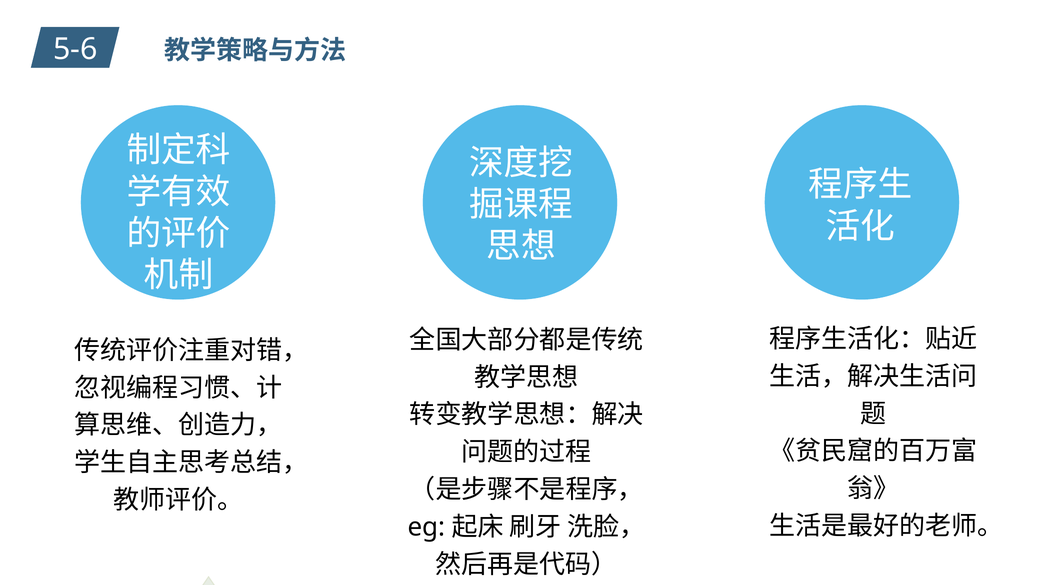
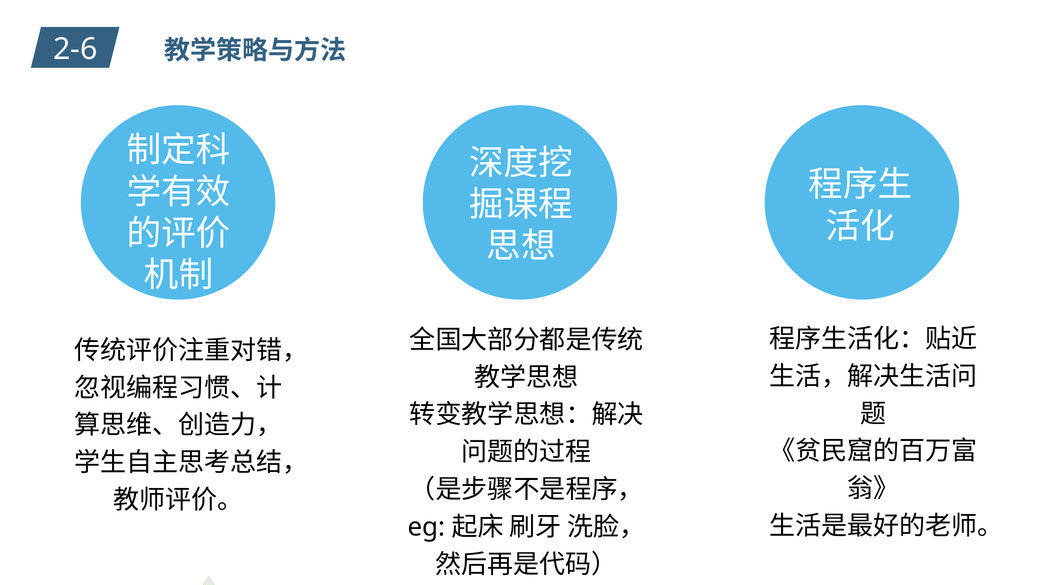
5-6: 5-6 -> 2-6
